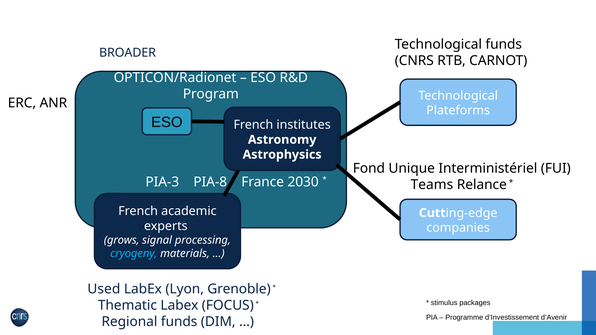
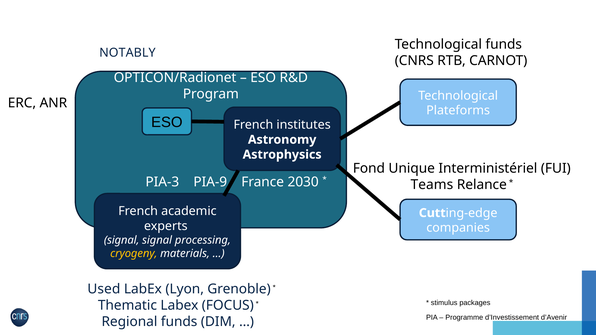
BROADER: BROADER -> NOTABLY
PIA-8: PIA-8 -> PIA-9
grows at (122, 240): grows -> signal
cryogeny colour: light blue -> yellow
